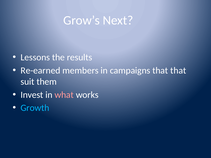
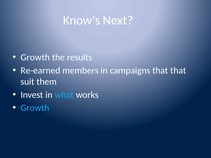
Grow’s: Grow’s -> Know’s
Lessons at (35, 57): Lessons -> Growth
what colour: pink -> light blue
